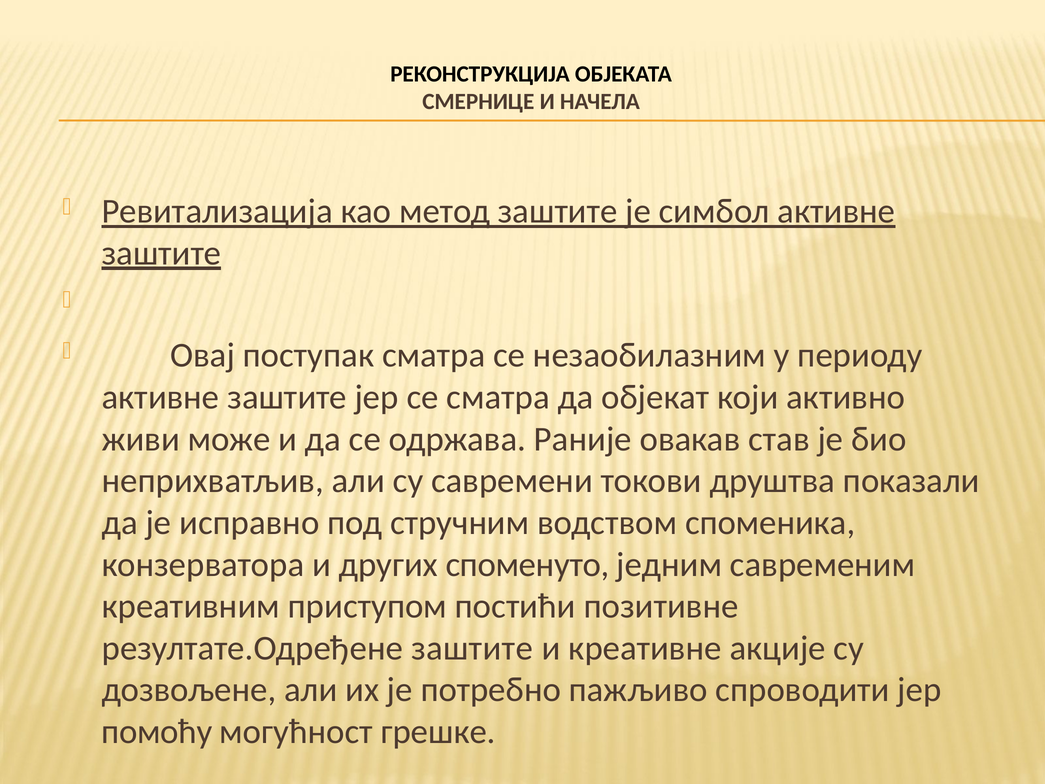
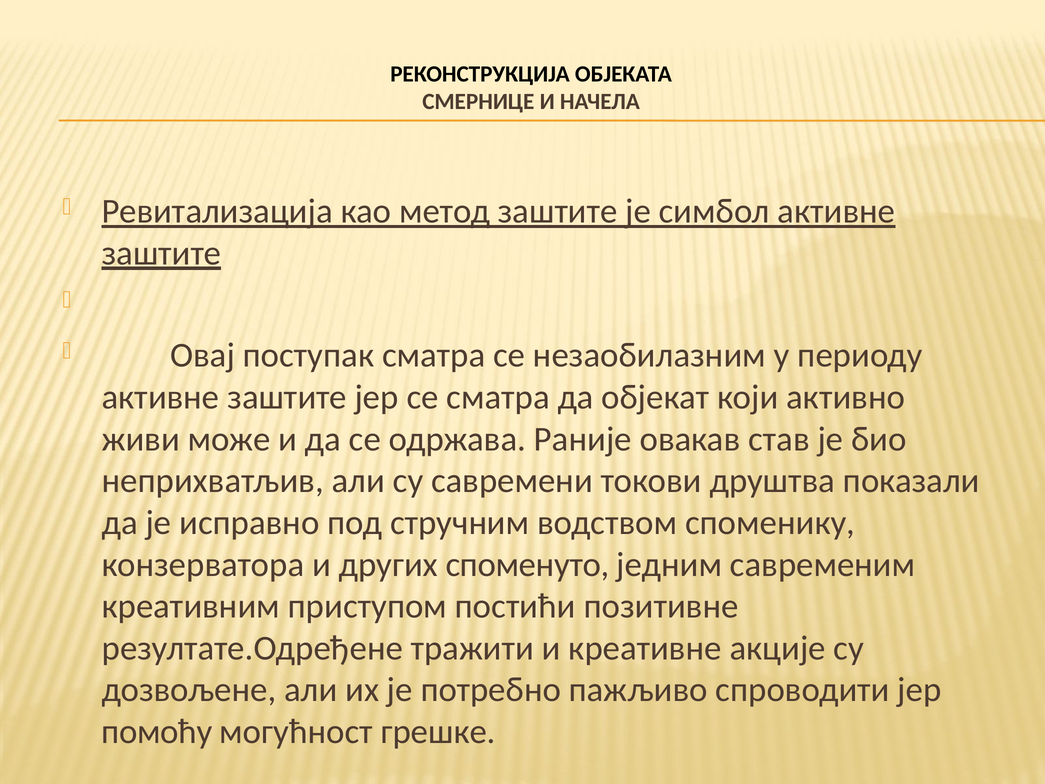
споменика: споменика -> споменику
резултате.Одређене заштите: заштите -> тражити
